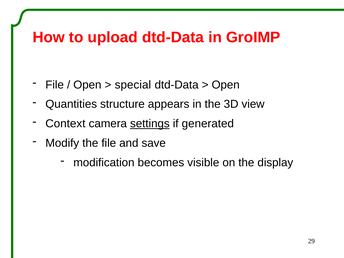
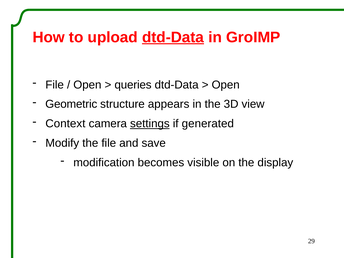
dtd-Data at (173, 37) underline: none -> present
special: special -> queries
Quantities: Quantities -> Geometric
